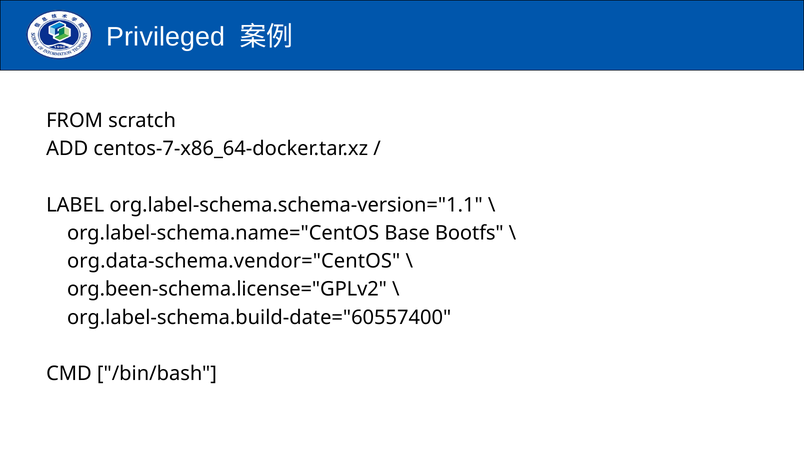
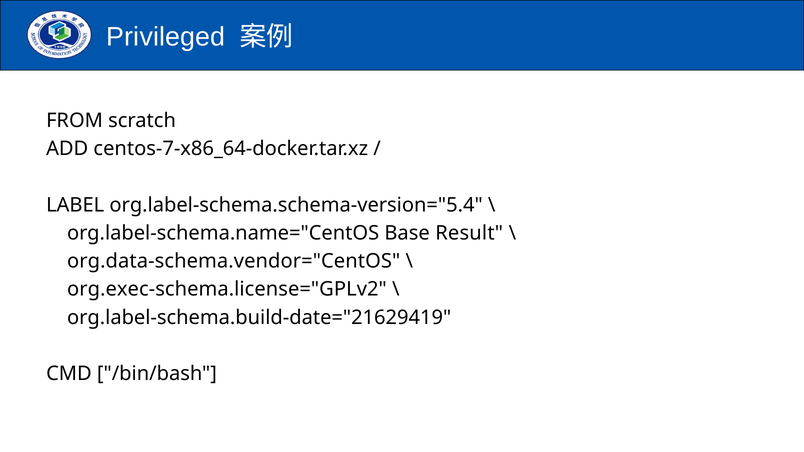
org.label-schema.schema-version="1.1: org.label-schema.schema-version="1.1 -> org.label-schema.schema-version="5.4
Bootfs: Bootfs -> Result
org.been-schema.license="GPLv2: org.been-schema.license="GPLv2 -> org.exec-schema.license="GPLv2
org.label-schema.build-date="60557400: org.label-schema.build-date="60557400 -> org.label-schema.build-date="21629419
